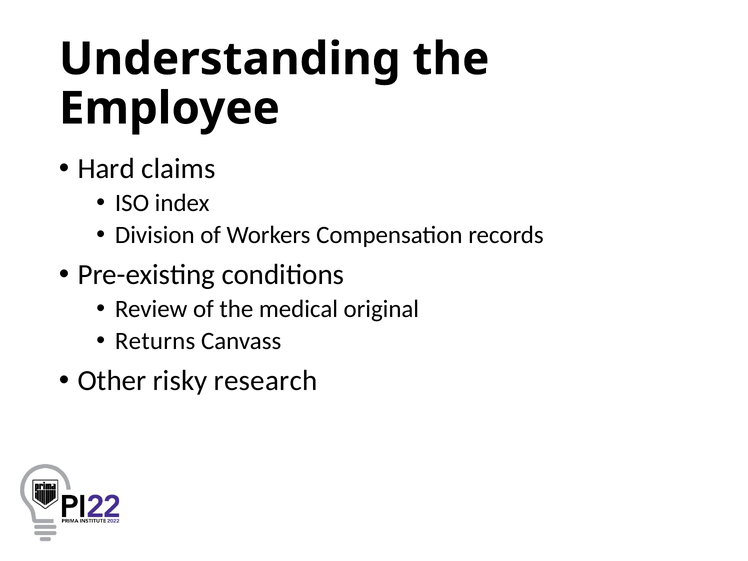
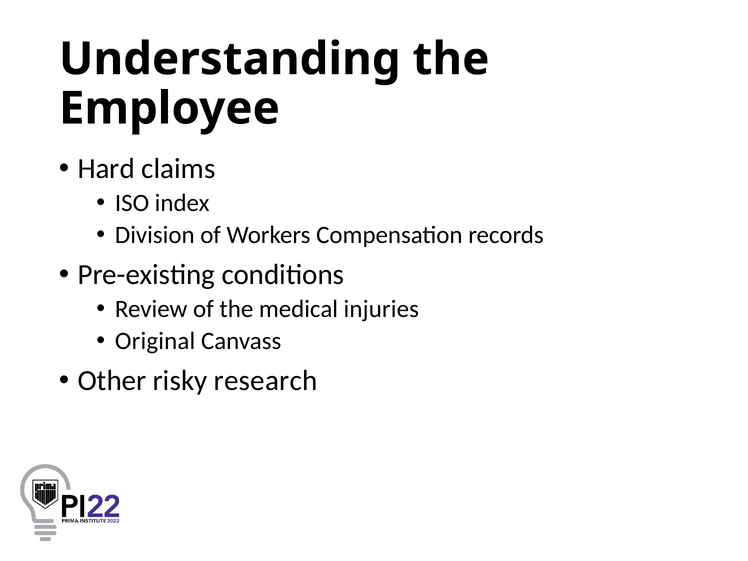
original: original -> injuries
Returns: Returns -> Original
